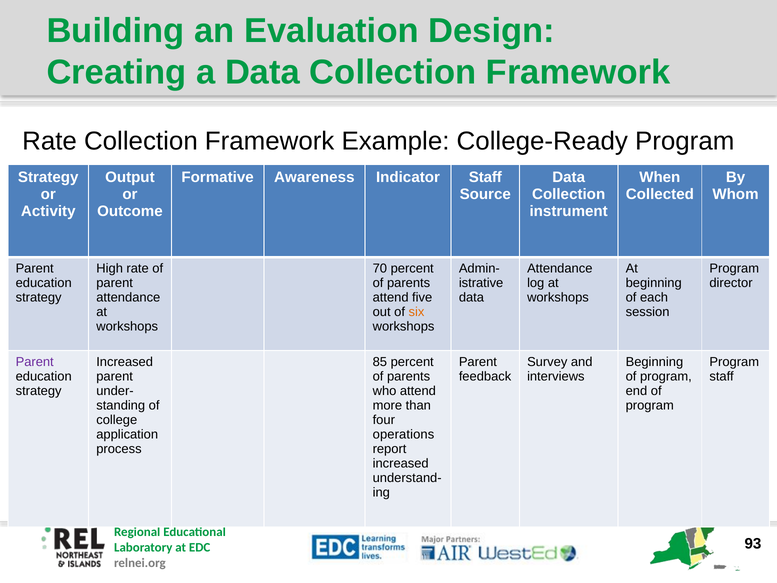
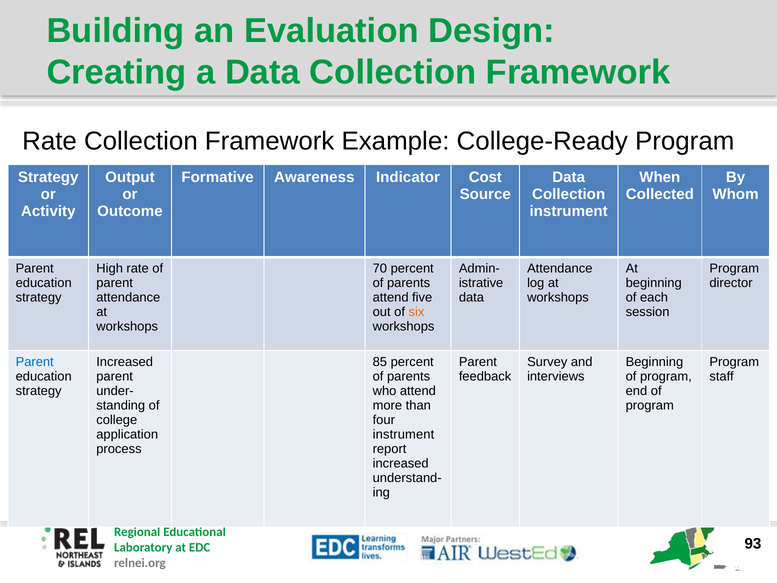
Indicator Staff: Staff -> Cost
Parent at (35, 362) colour: purple -> blue
operations at (403, 434): operations -> instrument
